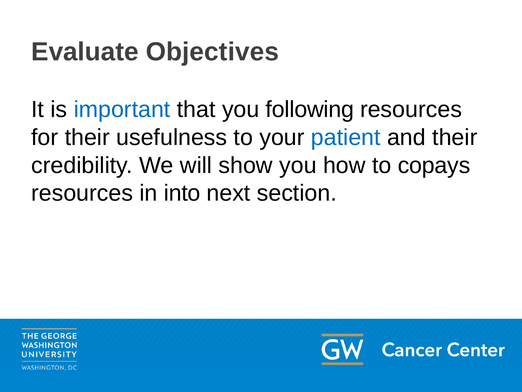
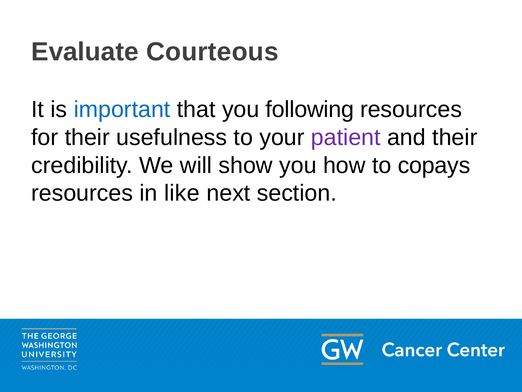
Objectives: Objectives -> Courteous
patient colour: blue -> purple
into: into -> like
